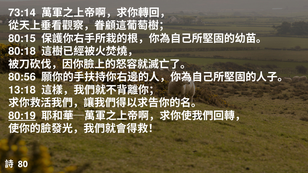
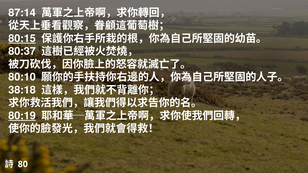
73:14: 73:14 -> 87:14
80:15 underline: none -> present
80:18: 80:18 -> 80:37
80:56: 80:56 -> 80:10
13:18: 13:18 -> 38:18
